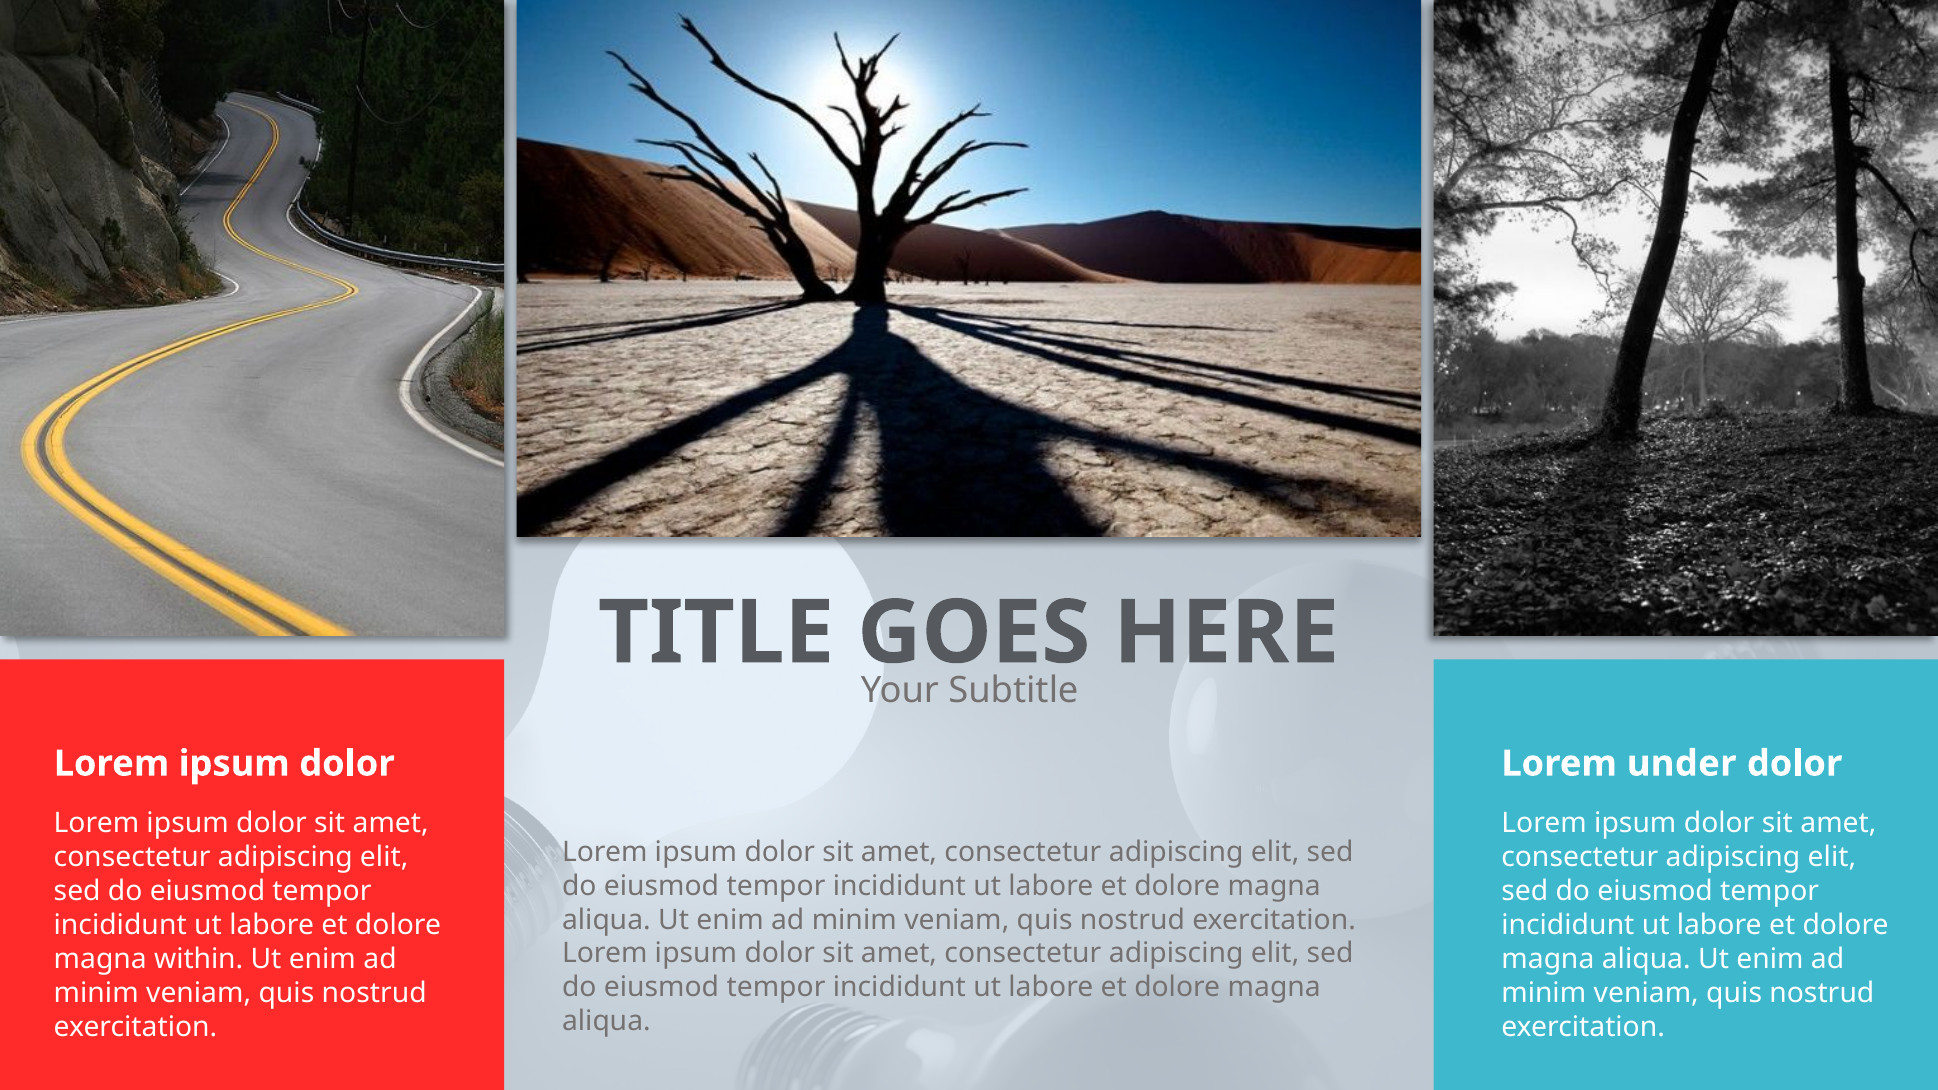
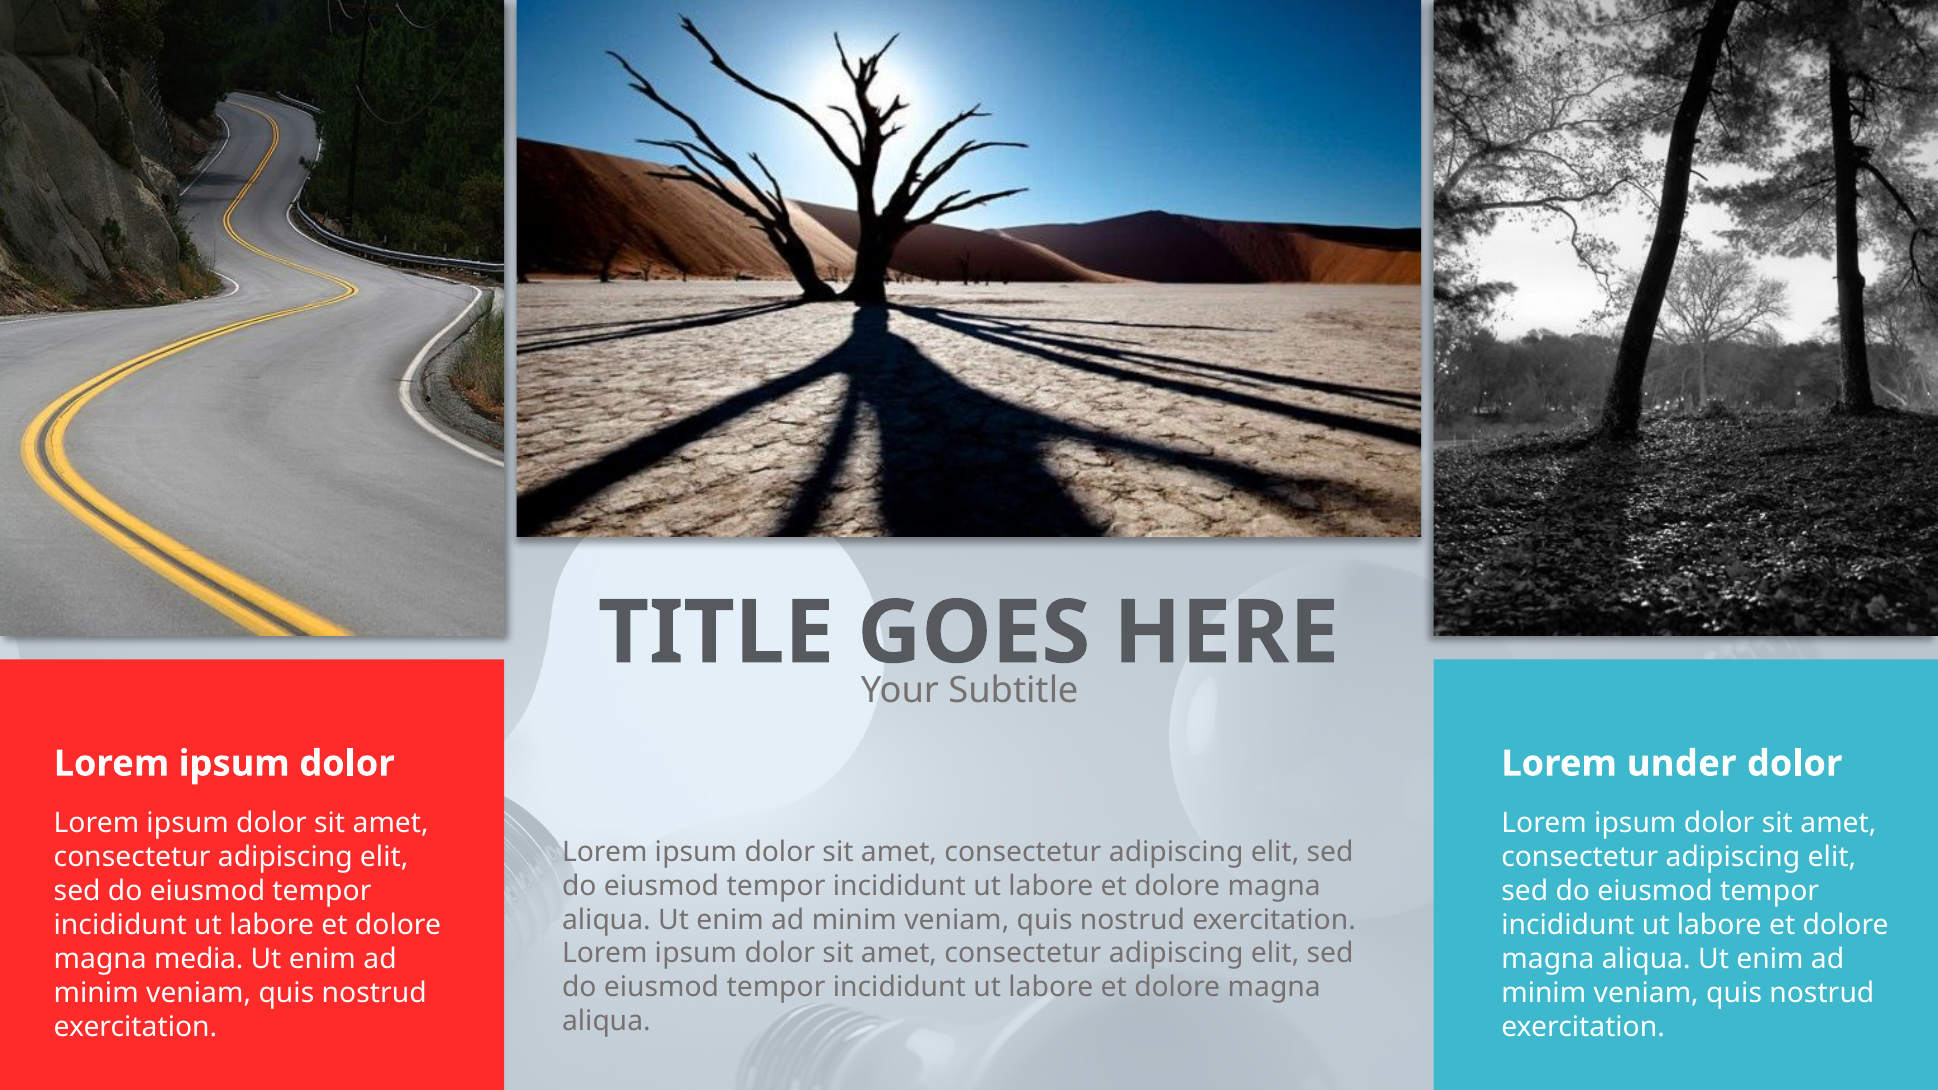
within: within -> media
